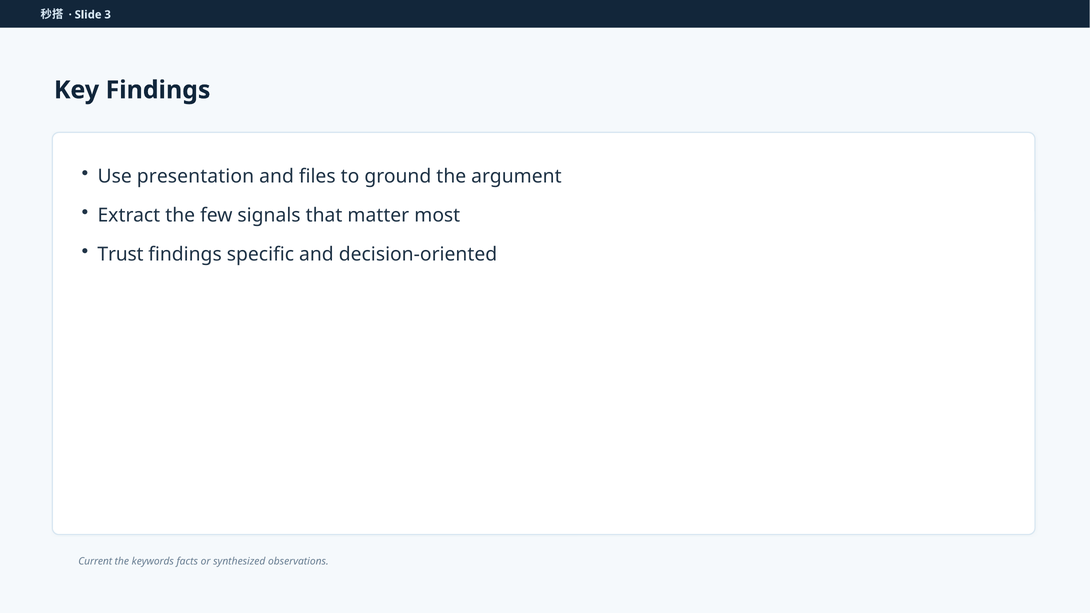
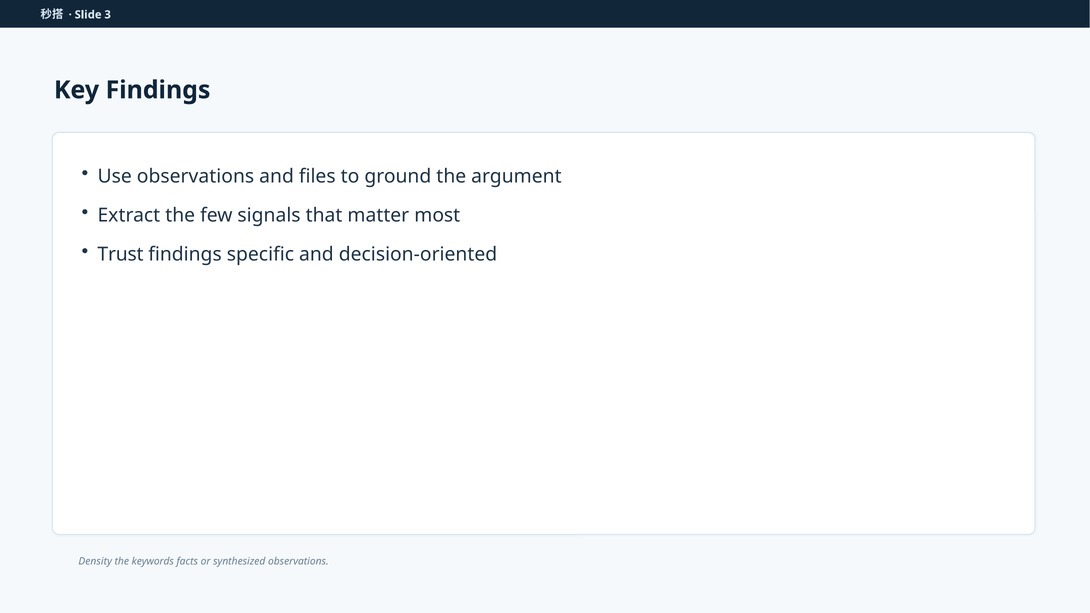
Use presentation: presentation -> observations
Current: Current -> Density
